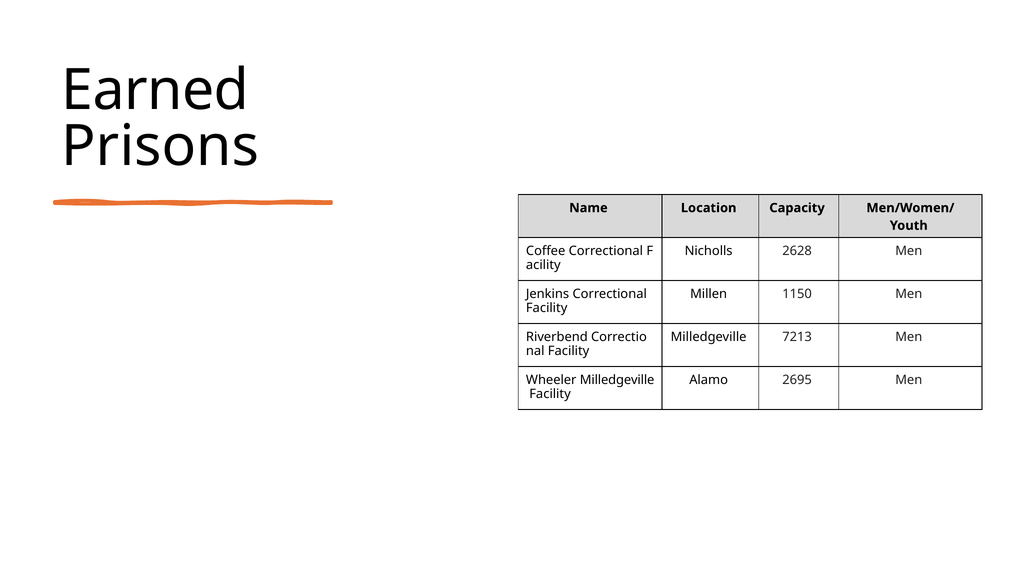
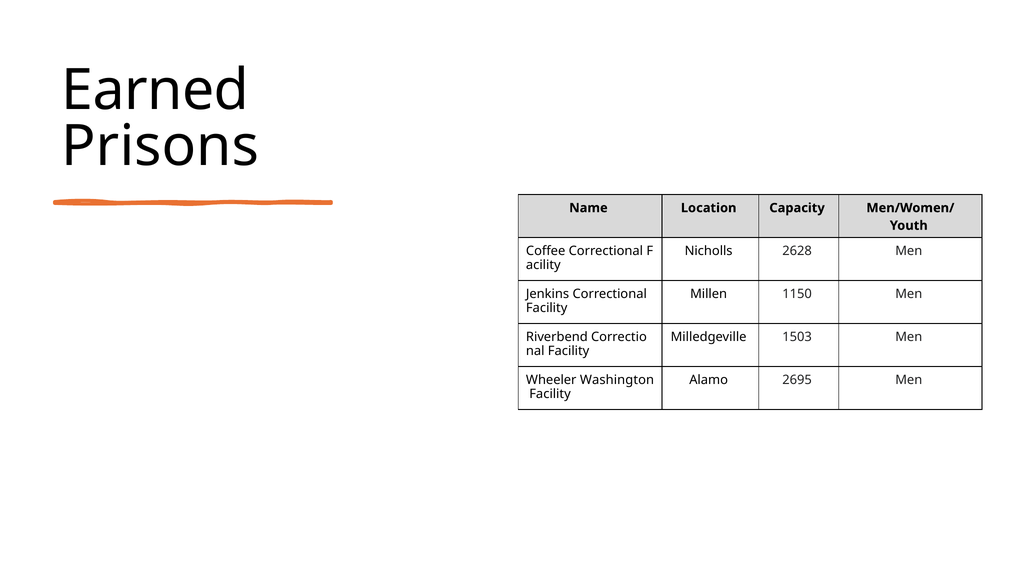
7213: 7213 -> 1503
Wheeler Milledgeville: Milledgeville -> Washington
